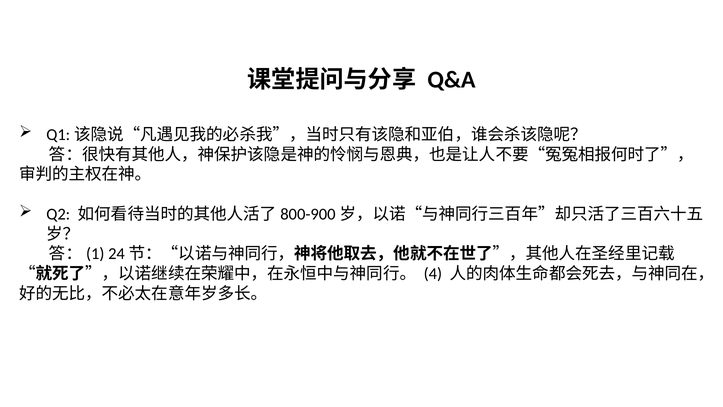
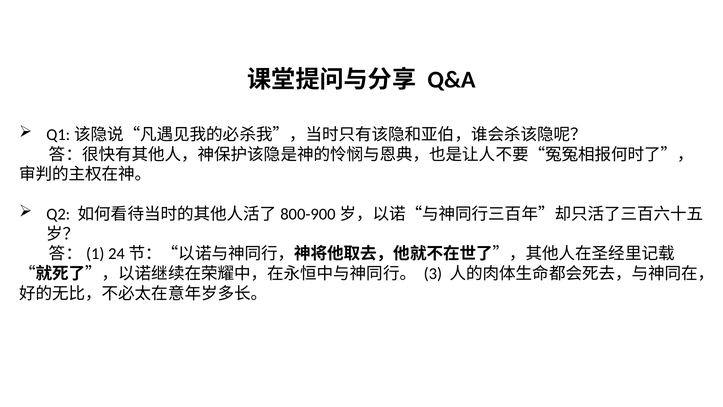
4: 4 -> 3
